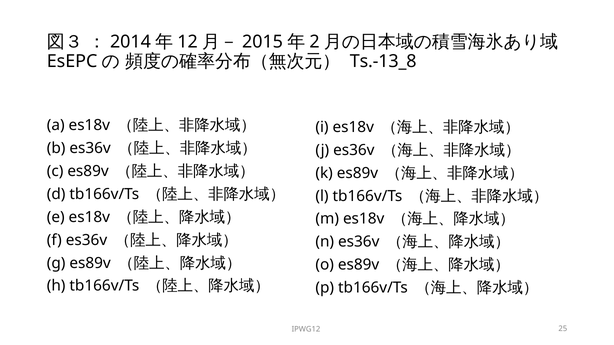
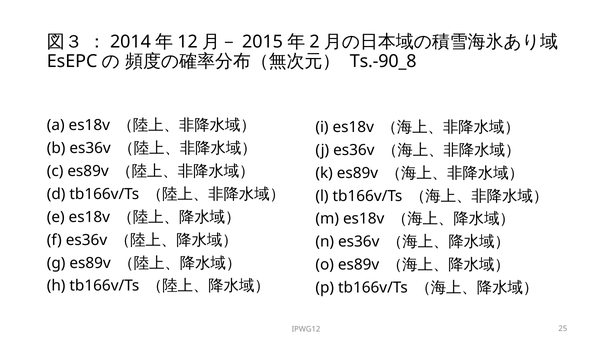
Ts.-13_8: Ts.-13_8 -> Ts.-90_8
